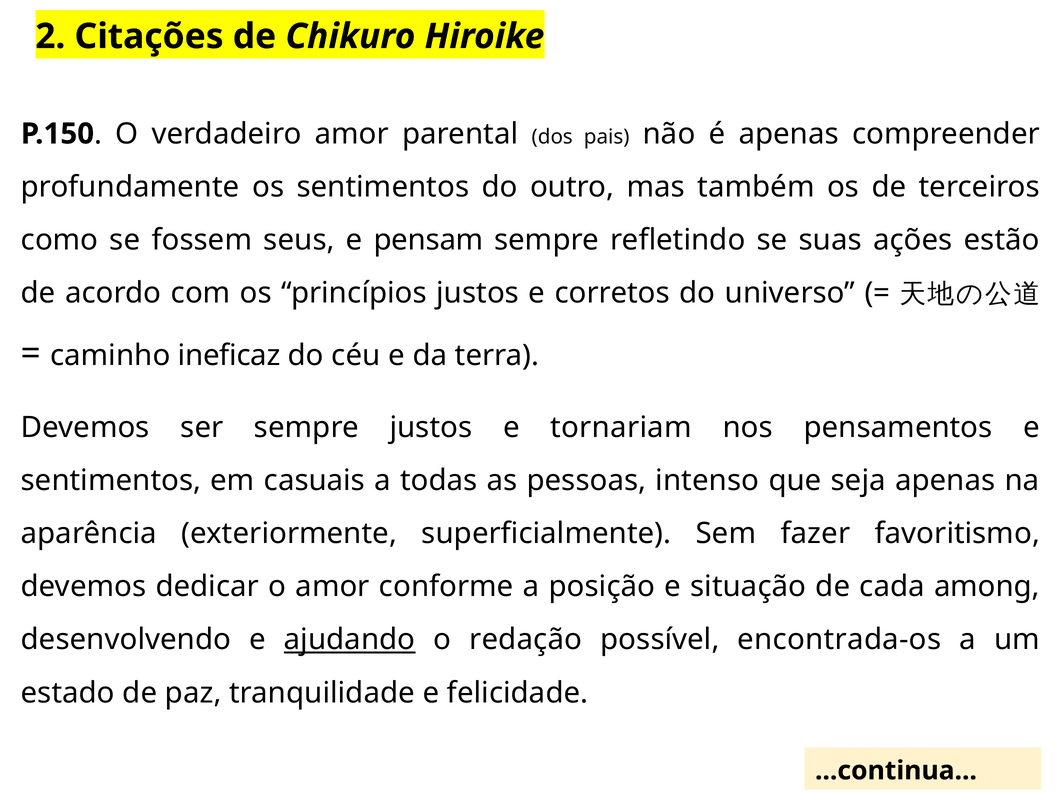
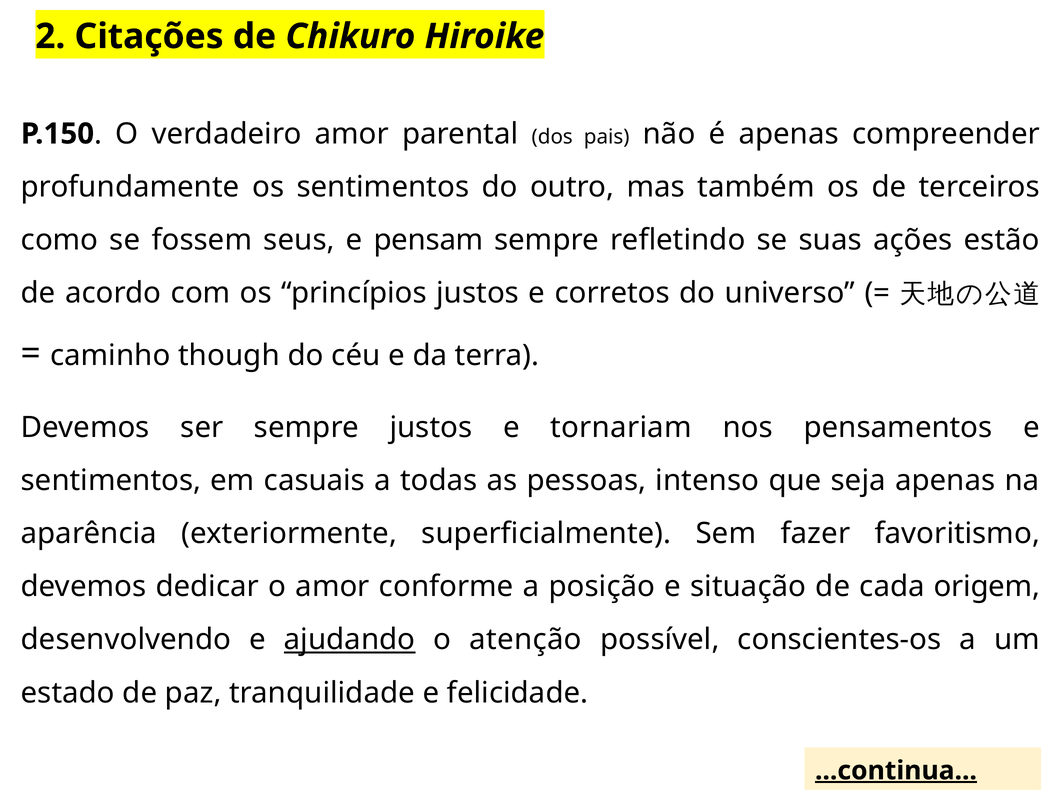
ineficaz: ineficaz -> though
among: among -> origem
redação: redação -> atenção
encontrada-os: encontrada-os -> conscientes-os
...continua underline: none -> present
